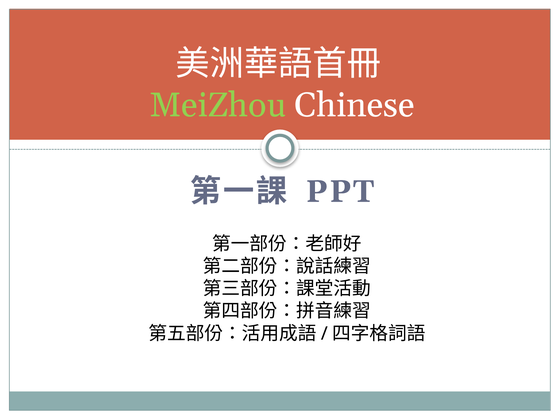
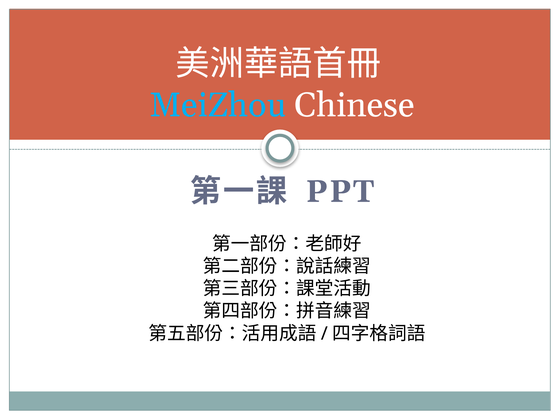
MeiZhou colour: light green -> light blue
